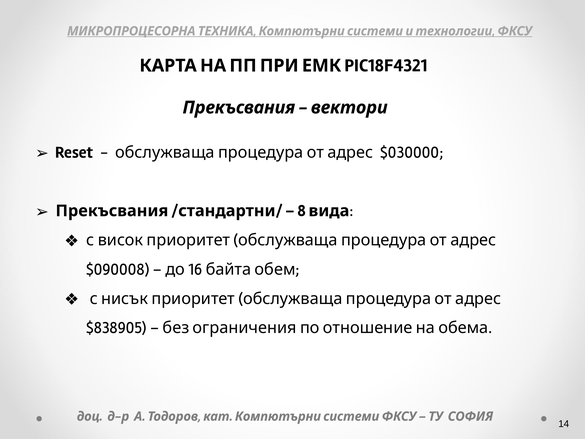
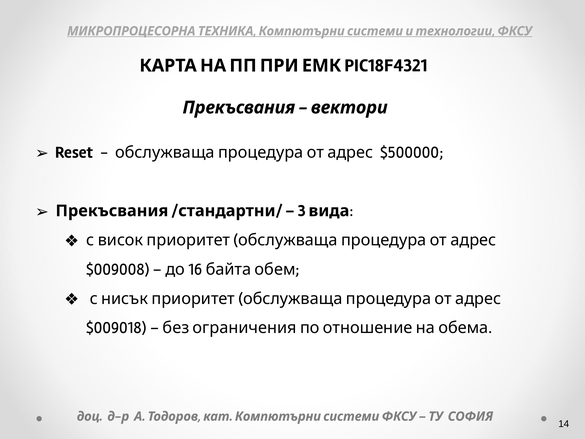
$030000: $030000 -> $500000
8: 8 -> 3
$090008: $090008 -> $009008
$838905: $838905 -> $009018
